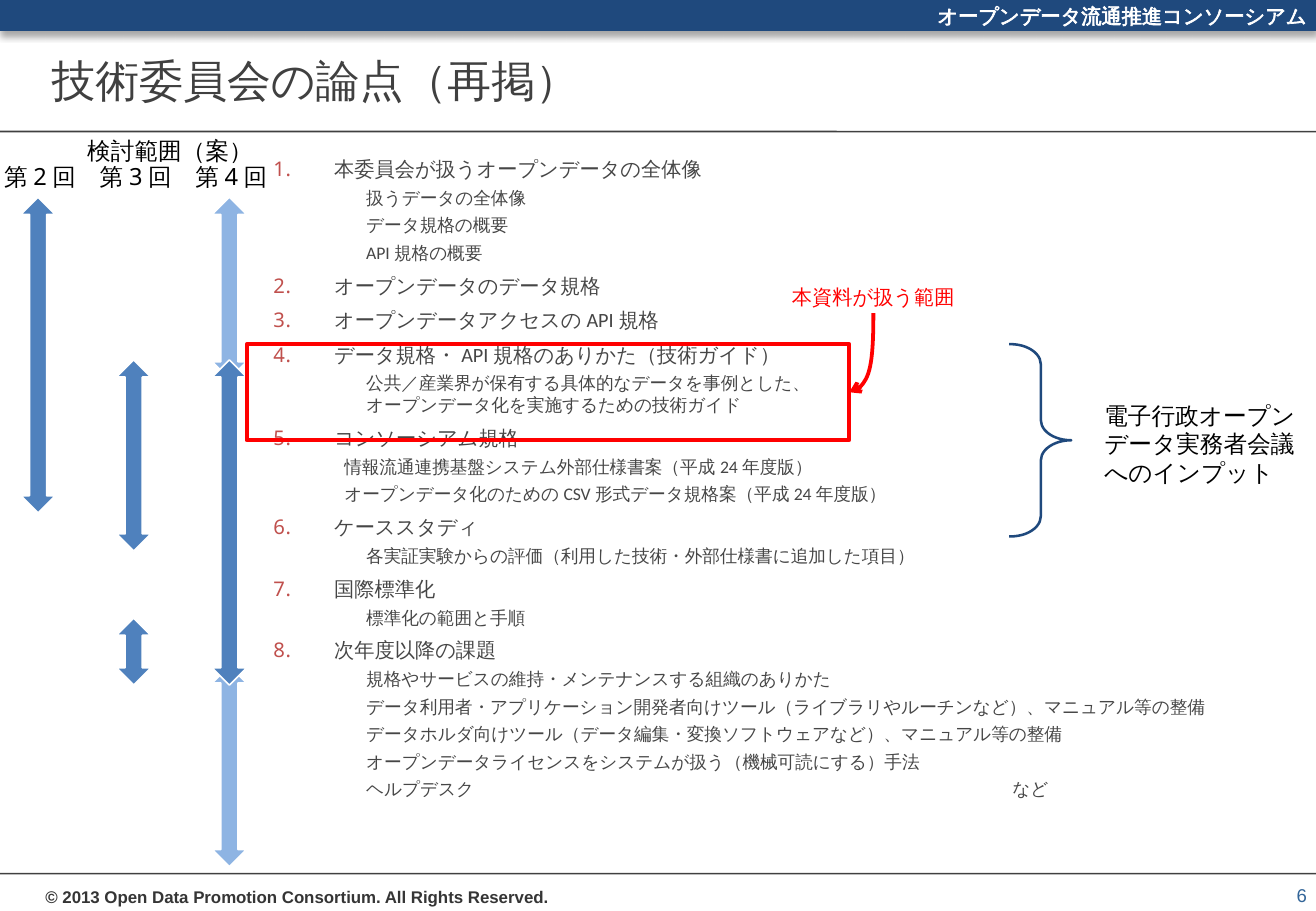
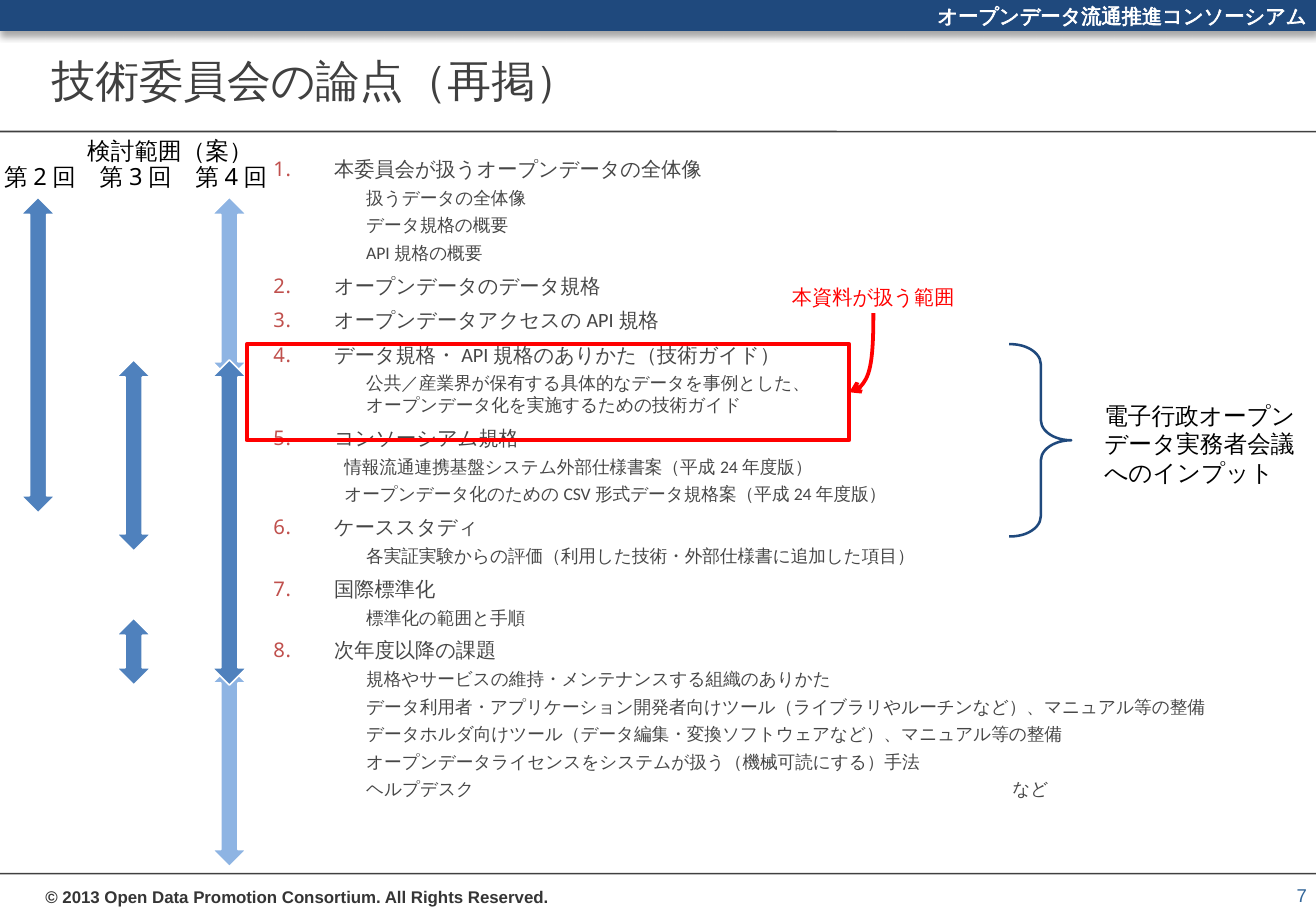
6 at (1302, 897): 6 -> 7
